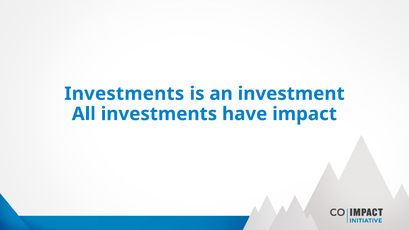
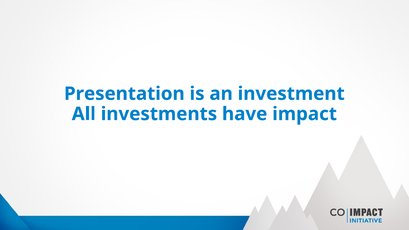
Investments at (124, 94): Investments -> Presentation
